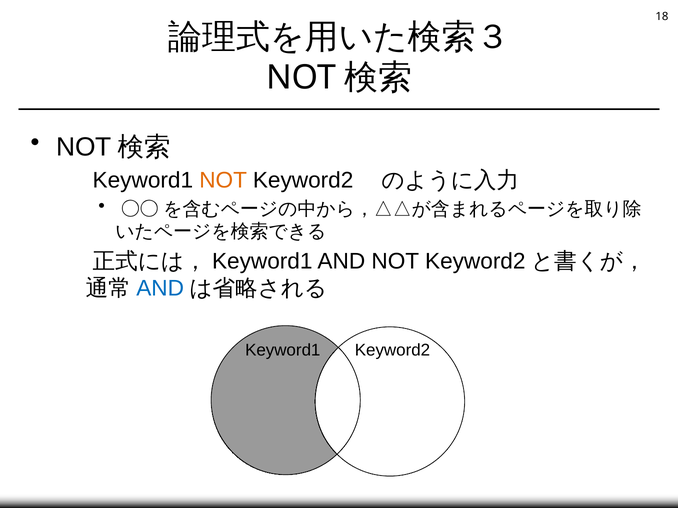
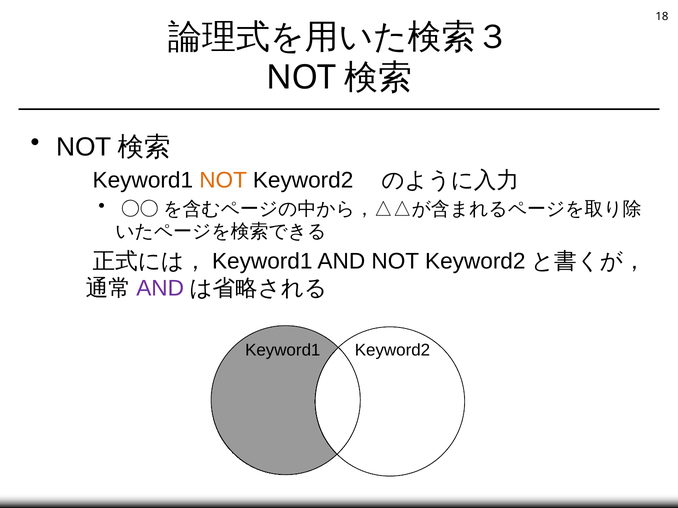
AND at (160, 288) colour: blue -> purple
